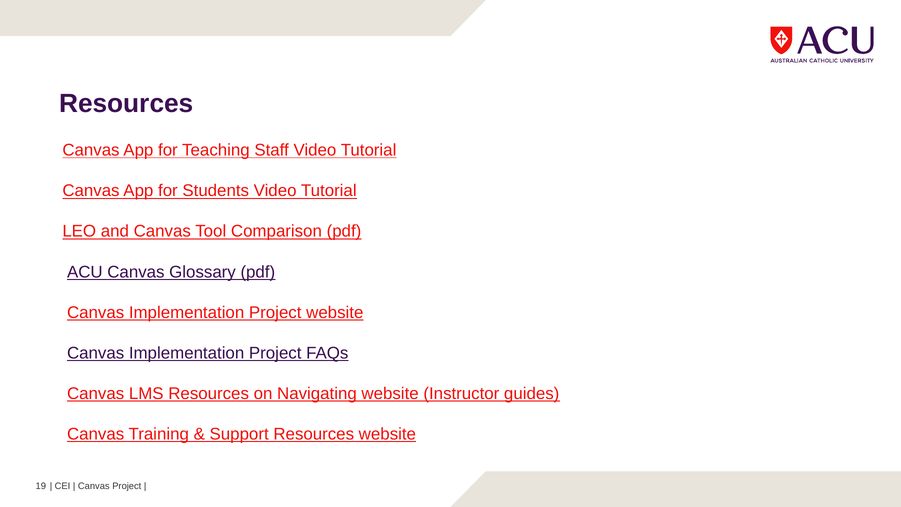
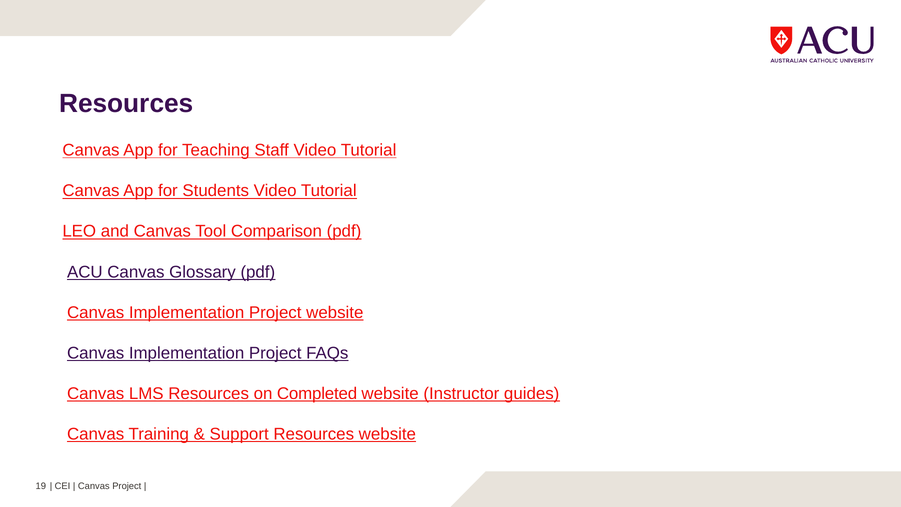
Navigating: Navigating -> Completed
